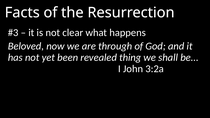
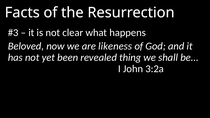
through: through -> likeness
